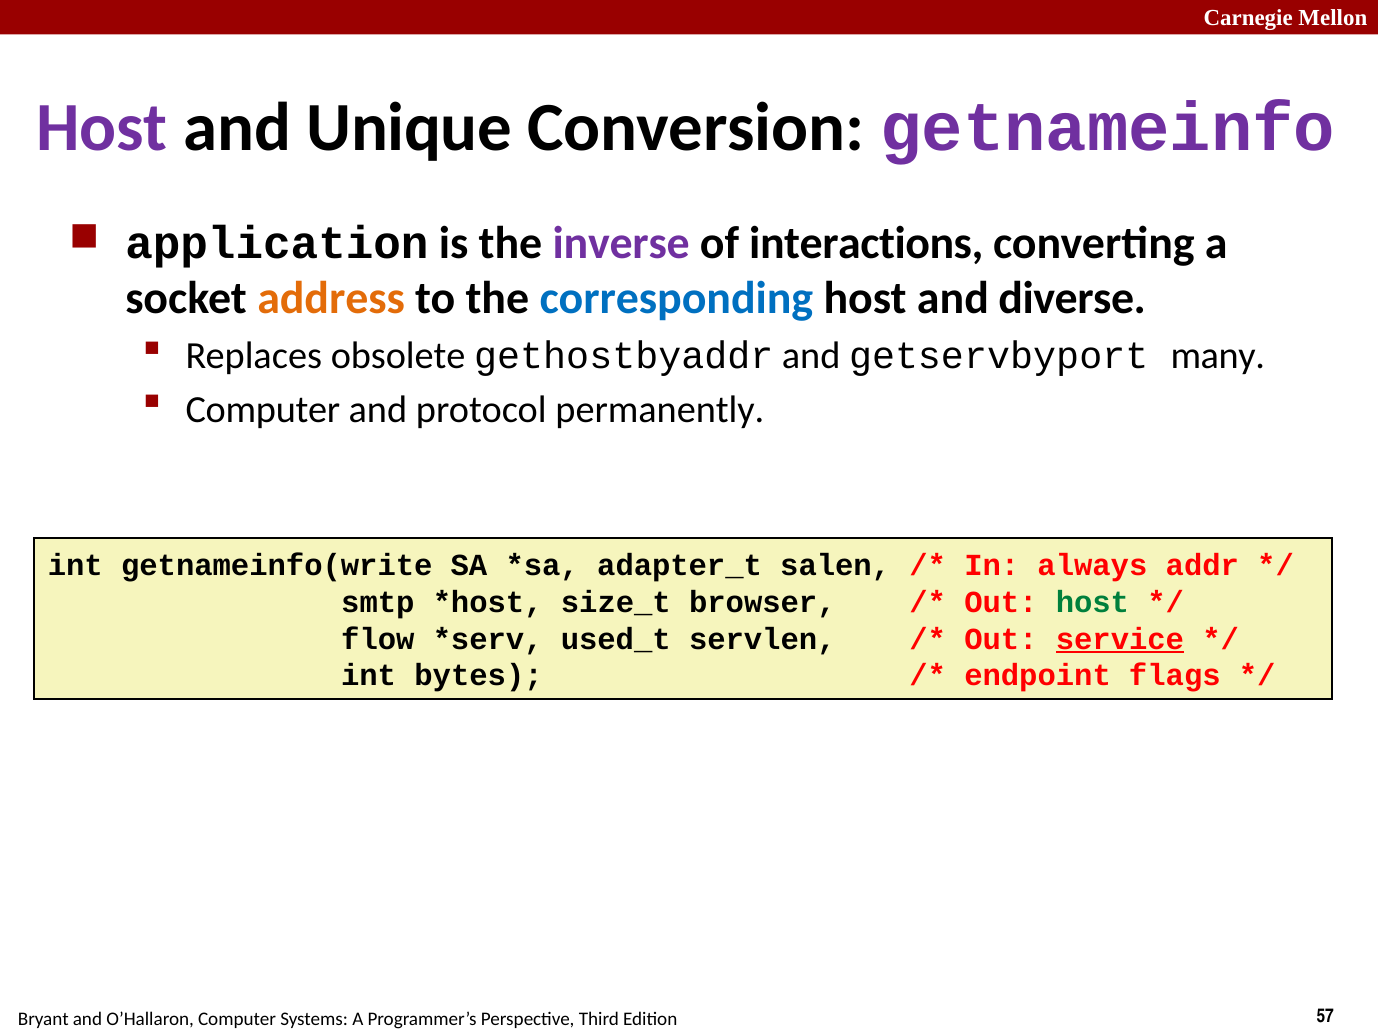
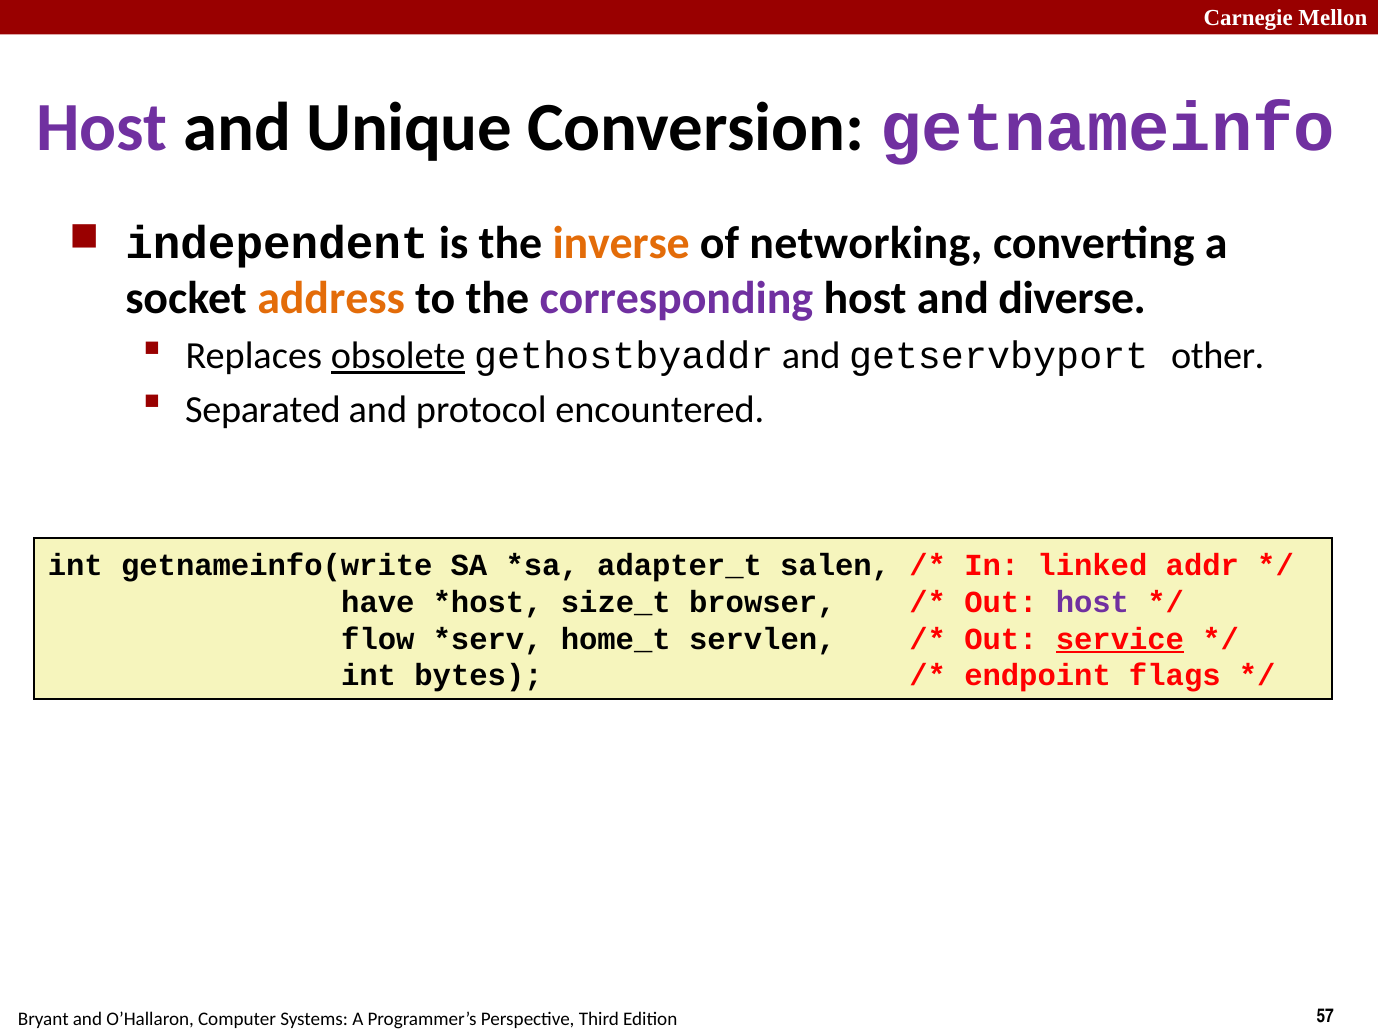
application: application -> independent
inverse colour: purple -> orange
interactions: interactions -> networking
corresponding colour: blue -> purple
obsolete underline: none -> present
many: many -> other
Computer at (263, 409): Computer -> Separated
permanently: permanently -> encountered
always: always -> linked
smtp: smtp -> have
host at (1092, 602) colour: green -> purple
used_t: used_t -> home_t
